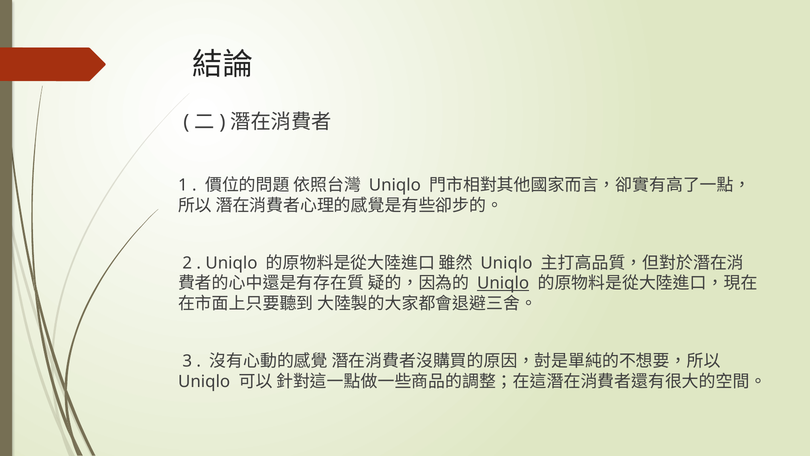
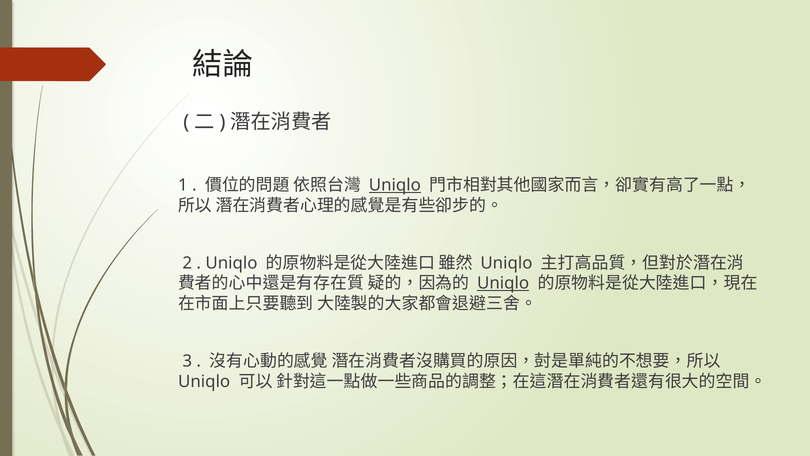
Uniqlo at (395, 185) underline: none -> present
